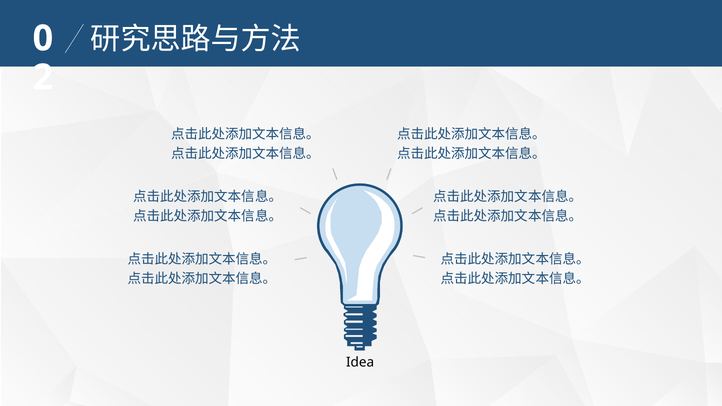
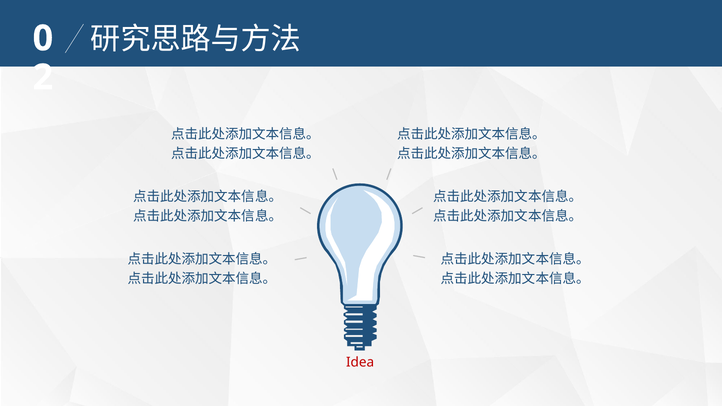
Idea colour: black -> red
